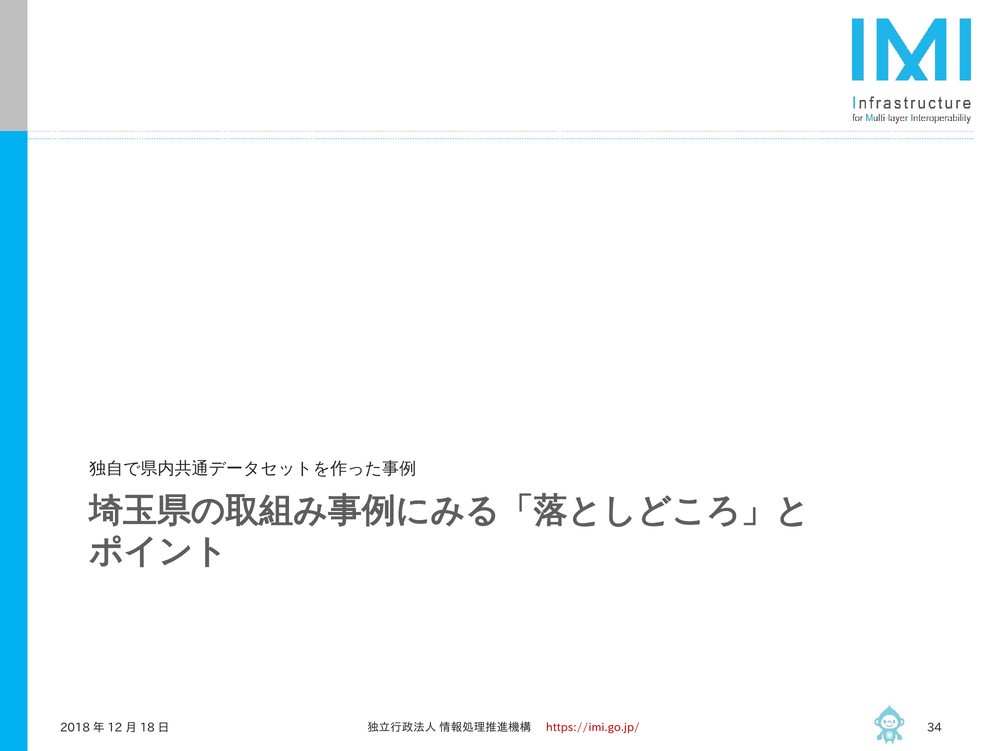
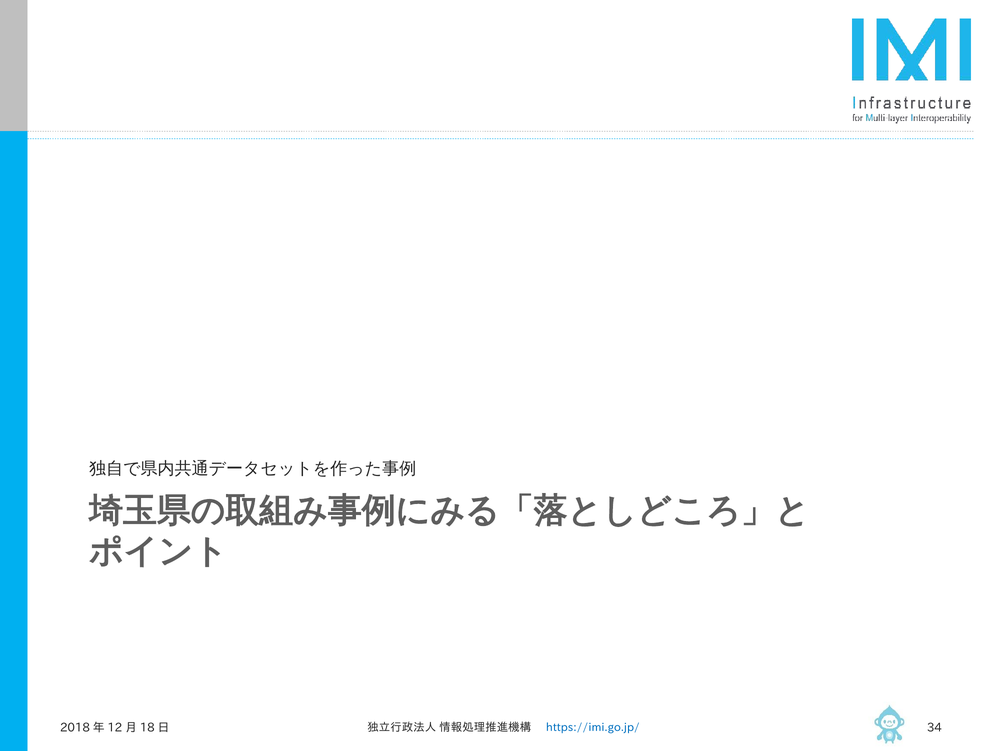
https://imi.go.jp/ colour: red -> blue
